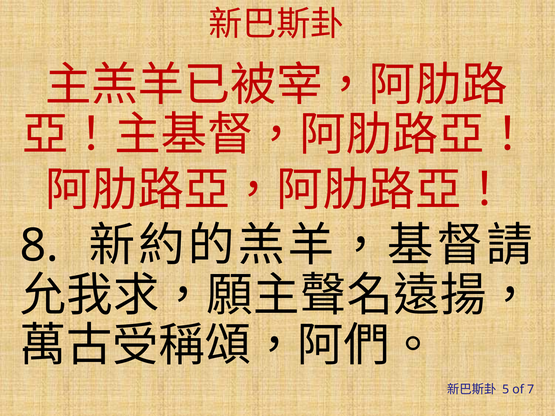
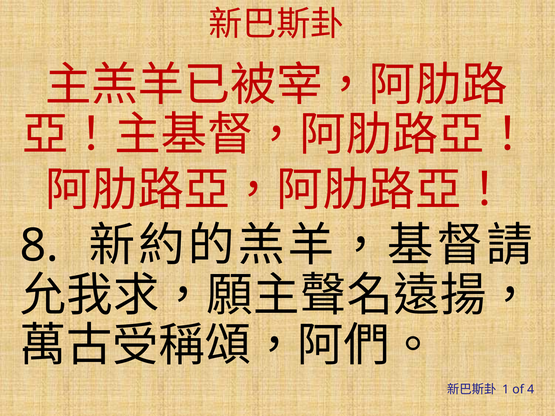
5: 5 -> 1
7: 7 -> 4
